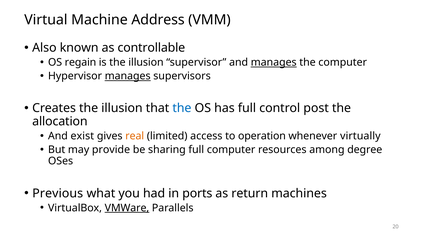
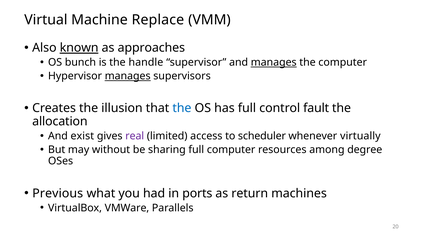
Address: Address -> Replace
known underline: none -> present
controllable: controllable -> approaches
regain: regain -> bunch
is the illusion: illusion -> handle
post: post -> fault
real colour: orange -> purple
operation: operation -> scheduler
provide: provide -> without
VMWare underline: present -> none
